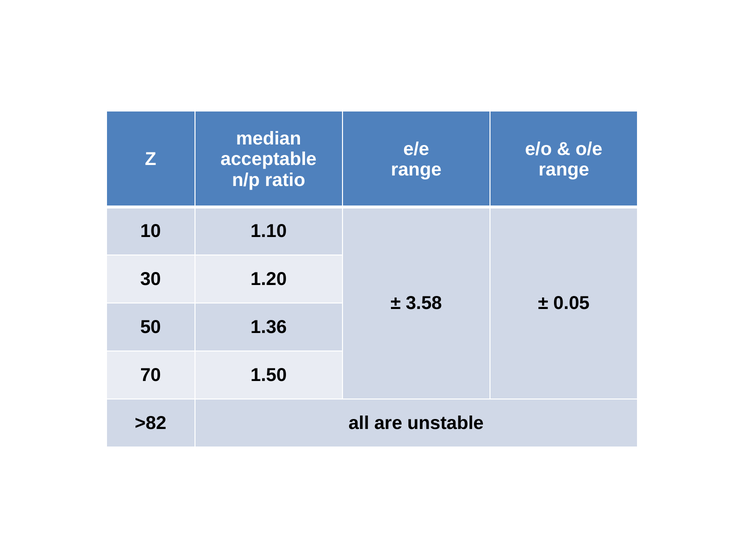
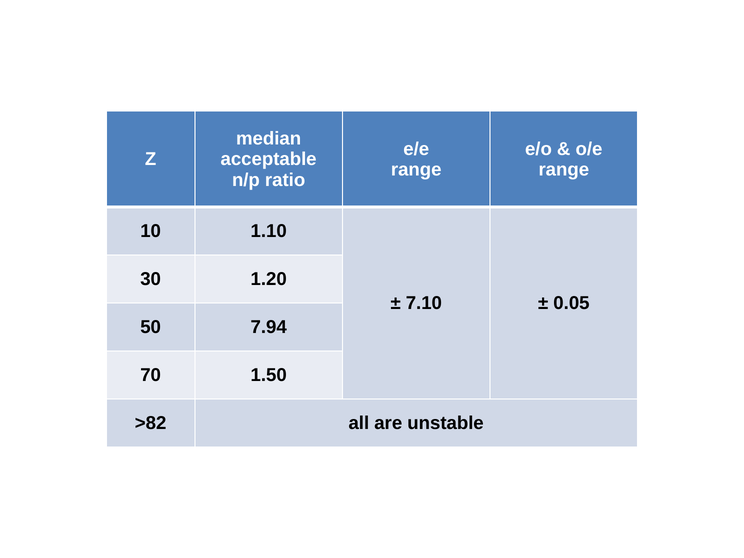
3.58: 3.58 -> 7.10
1.36: 1.36 -> 7.94
